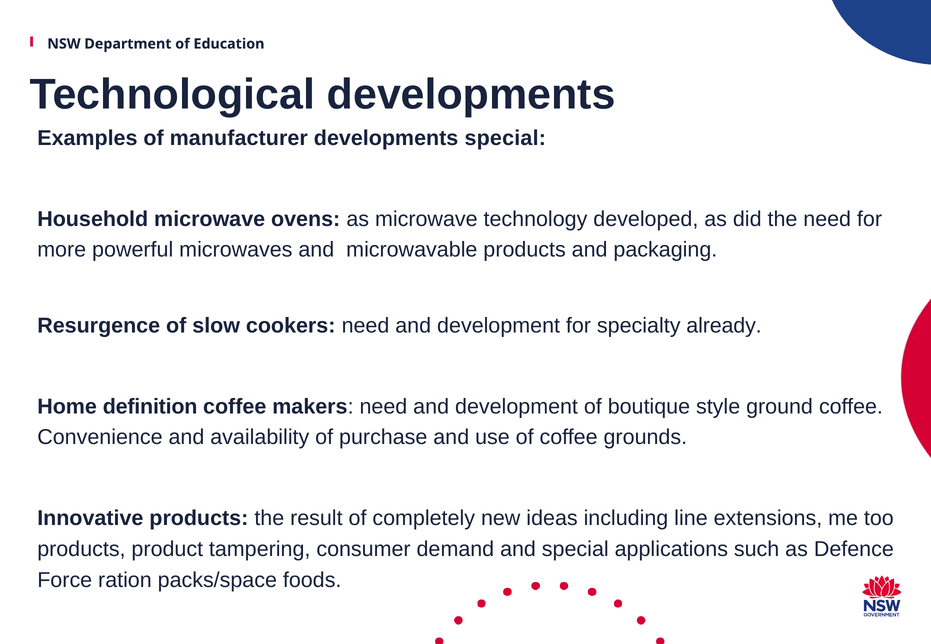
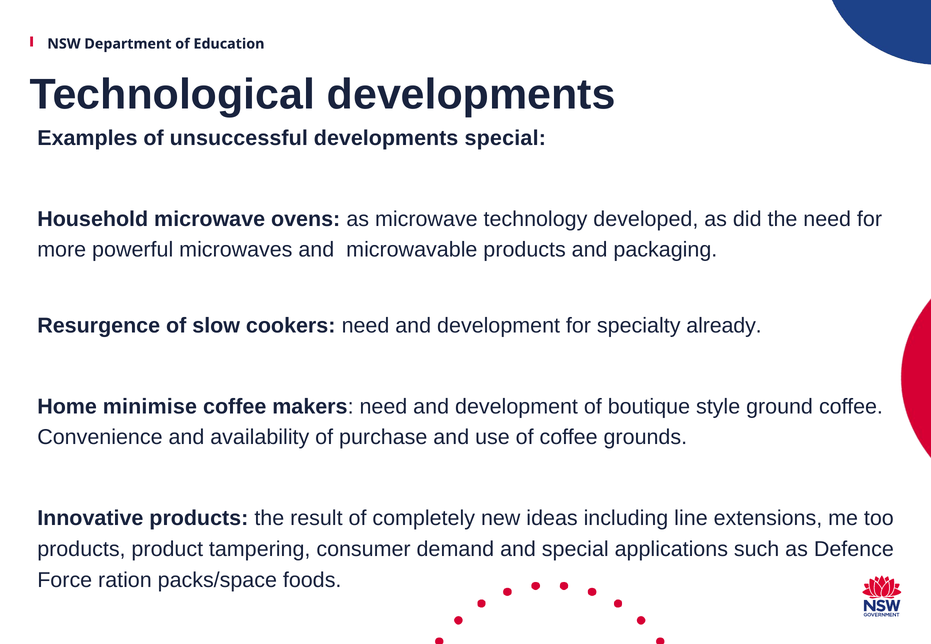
manufacturer: manufacturer -> unsuccessful
definition: definition -> minimise
